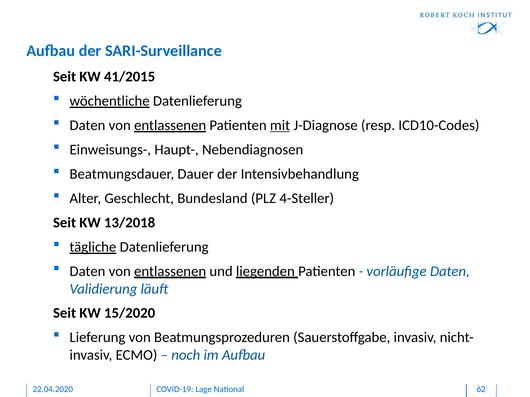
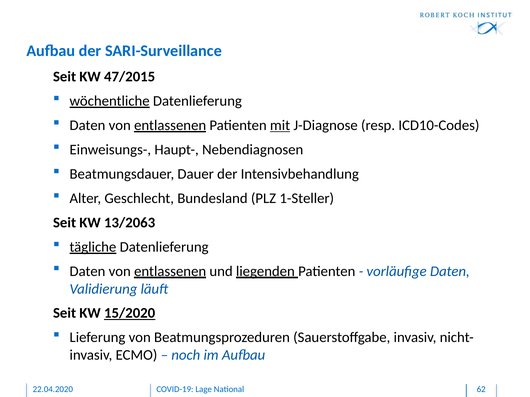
41/2015: 41/2015 -> 47/2015
4-Steller: 4-Steller -> 1-Steller
13/2018: 13/2018 -> 13/2063
15/2020 underline: none -> present
